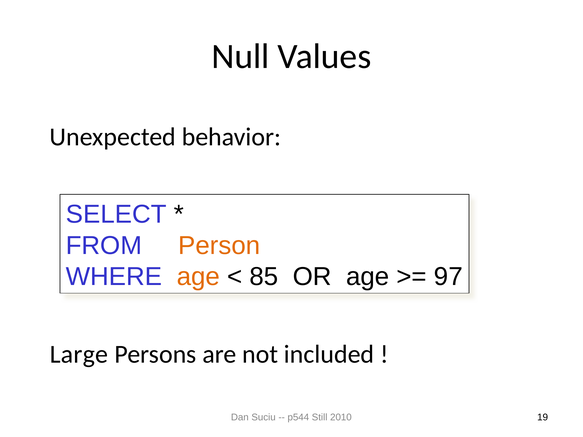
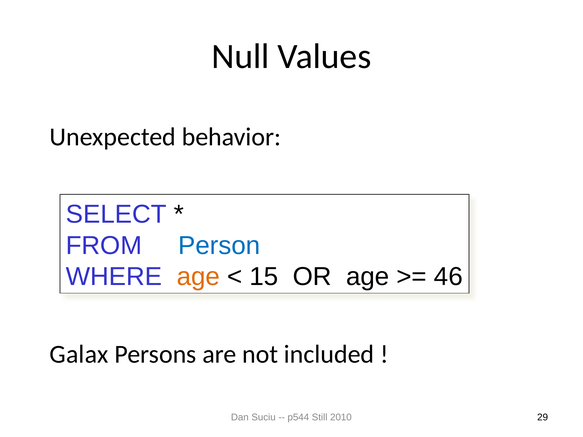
Person colour: orange -> blue
85: 85 -> 15
97: 97 -> 46
Large: Large -> Galax
19: 19 -> 29
